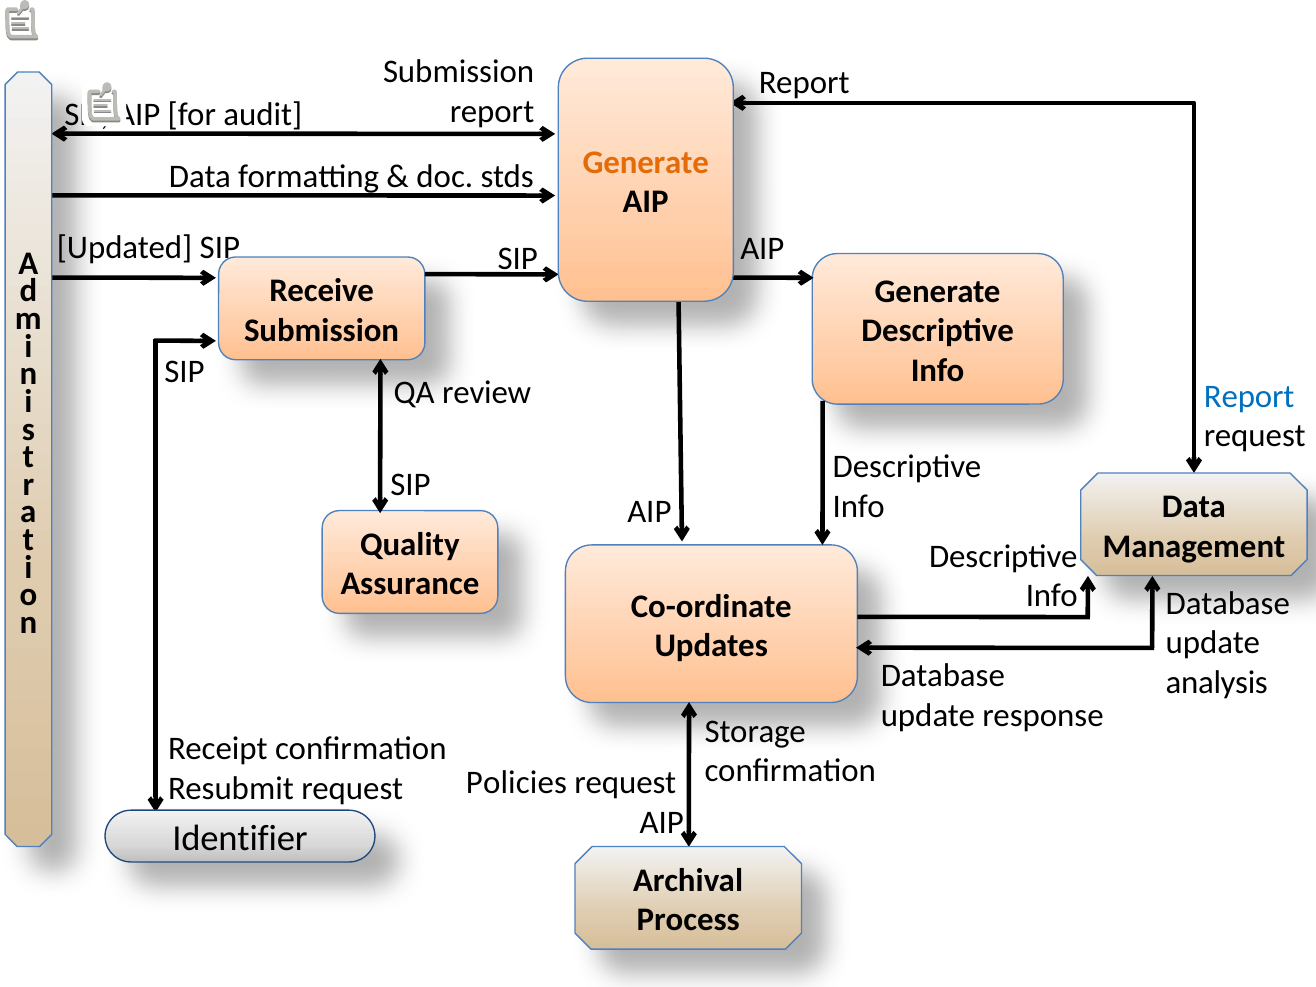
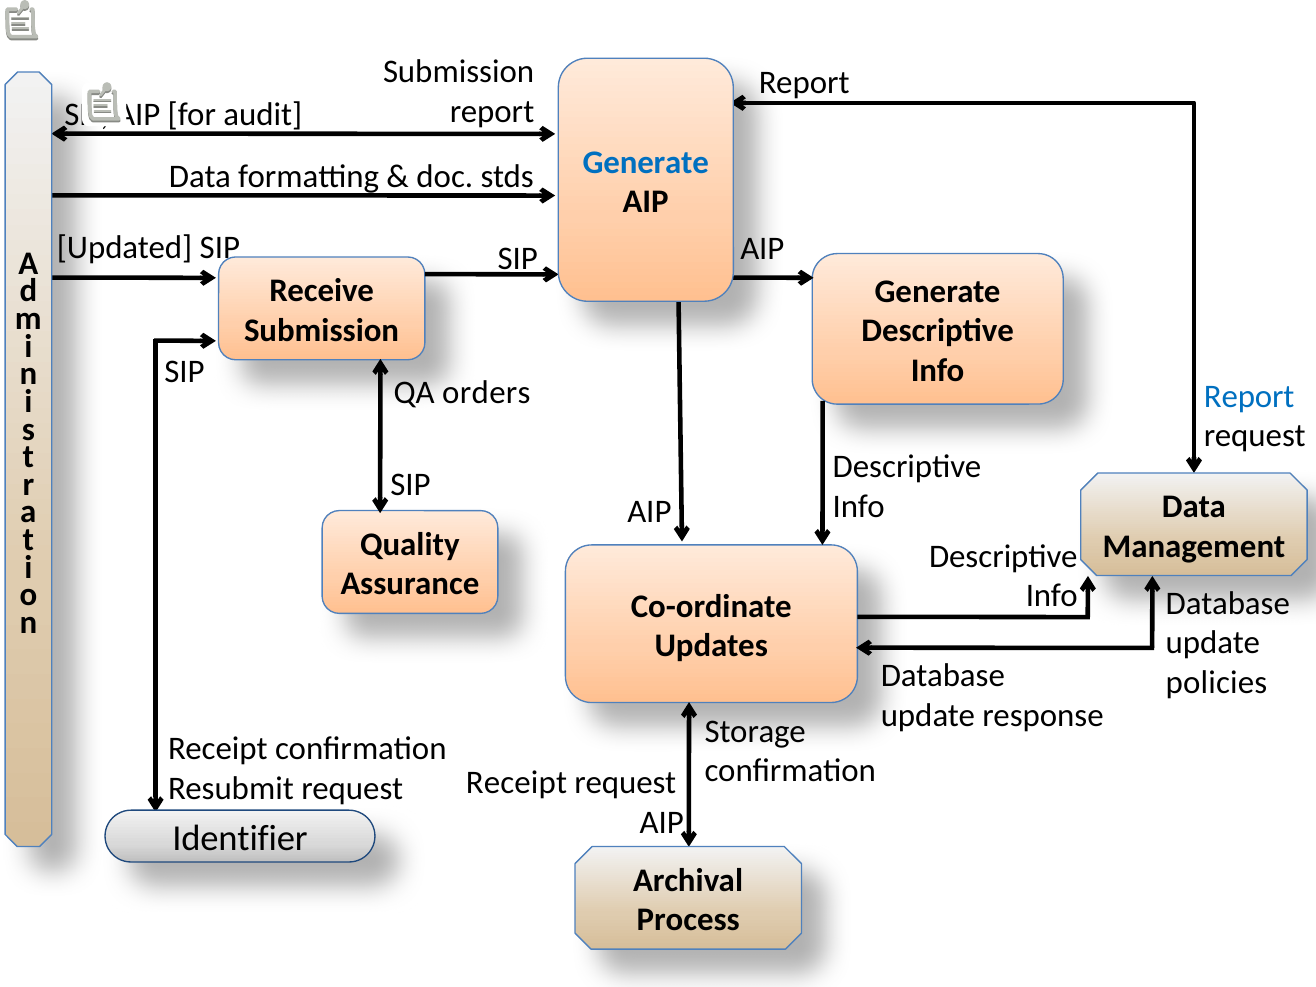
Generate at (646, 162) colour: orange -> blue
review: review -> orders
analysis: analysis -> policies
Policies at (516, 783): Policies -> Receipt
